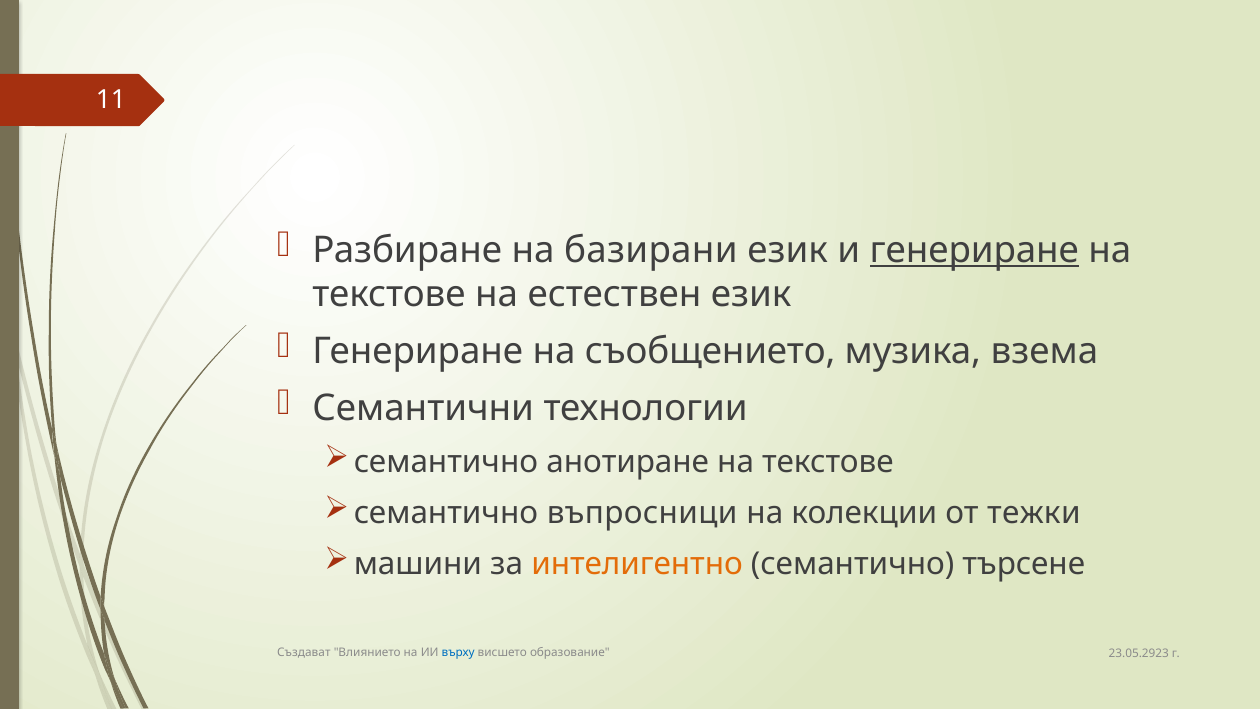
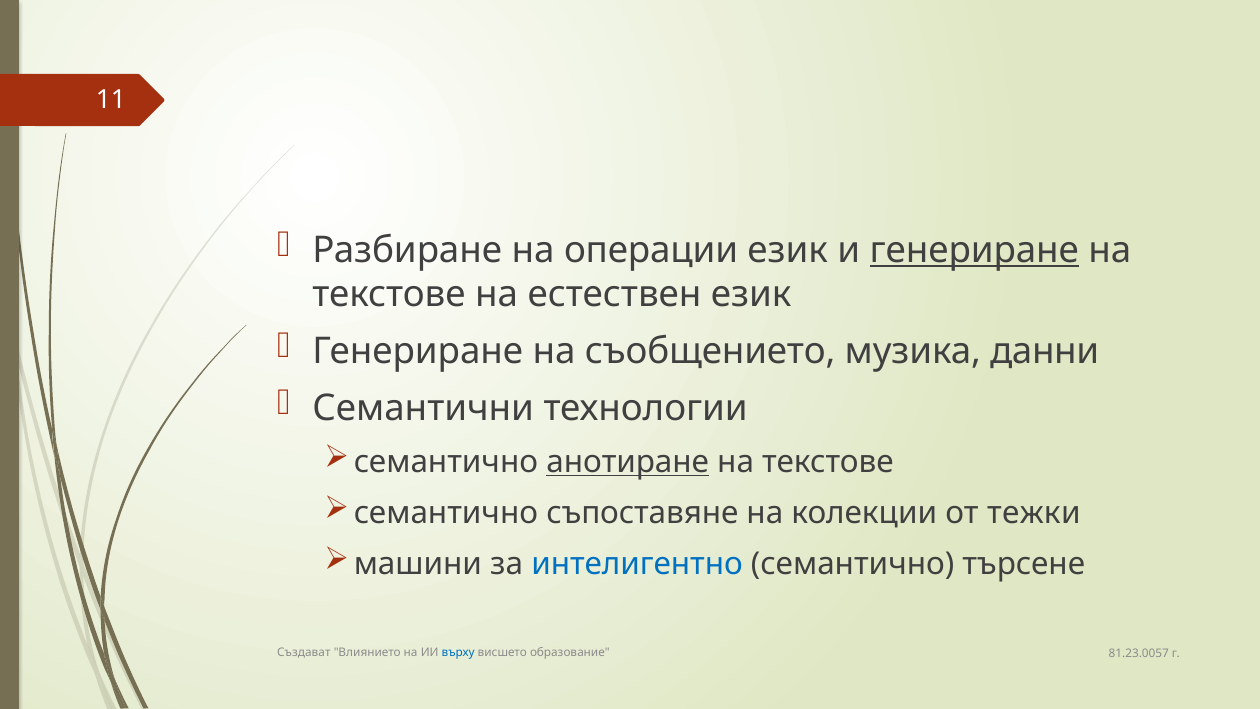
базирани: базирани -> операции
взема: взема -> данни
анотиране underline: none -> present
въпросници: въпросници -> съпоставяне
интелигентно colour: orange -> blue
23.05.2923: 23.05.2923 -> 81.23.0057
